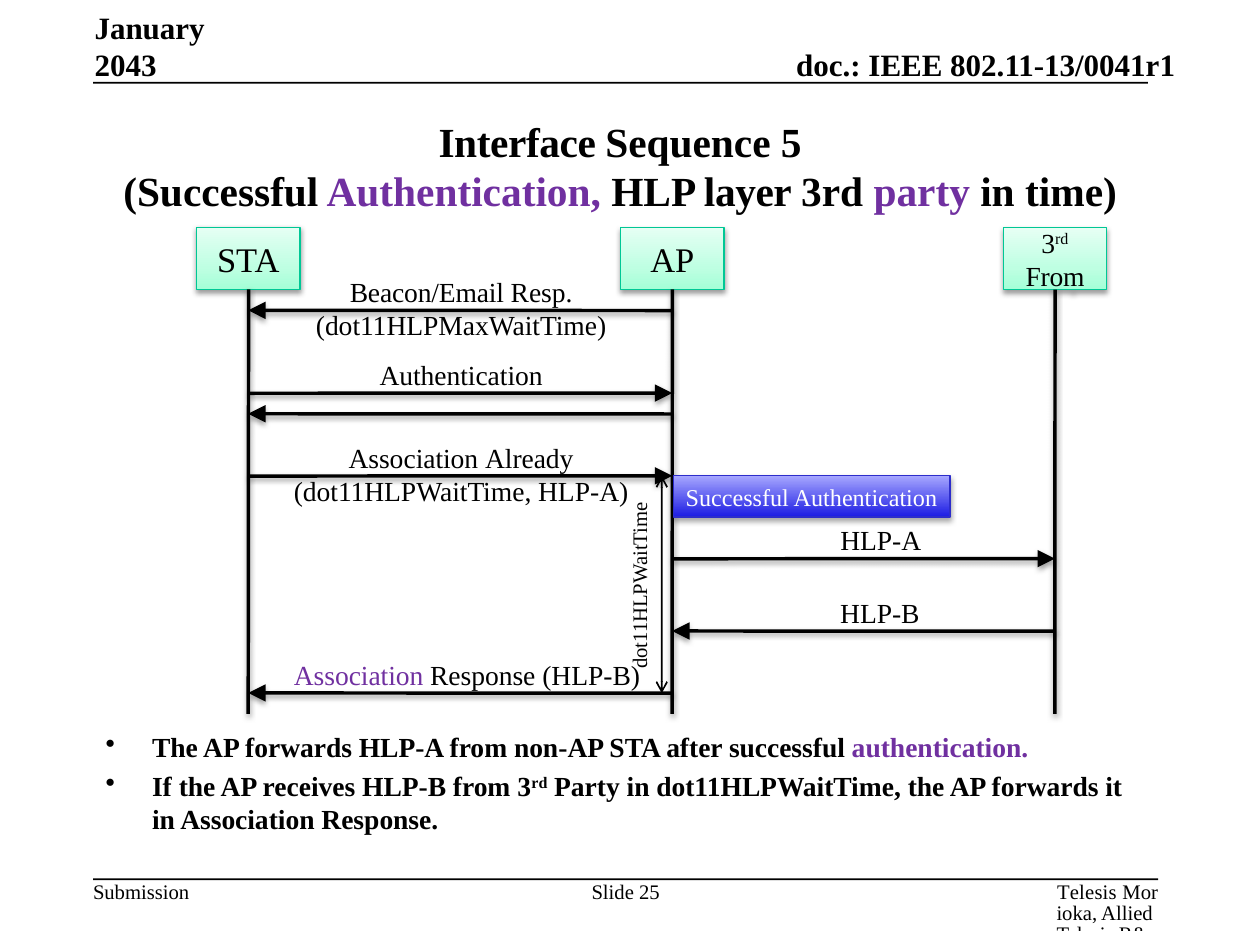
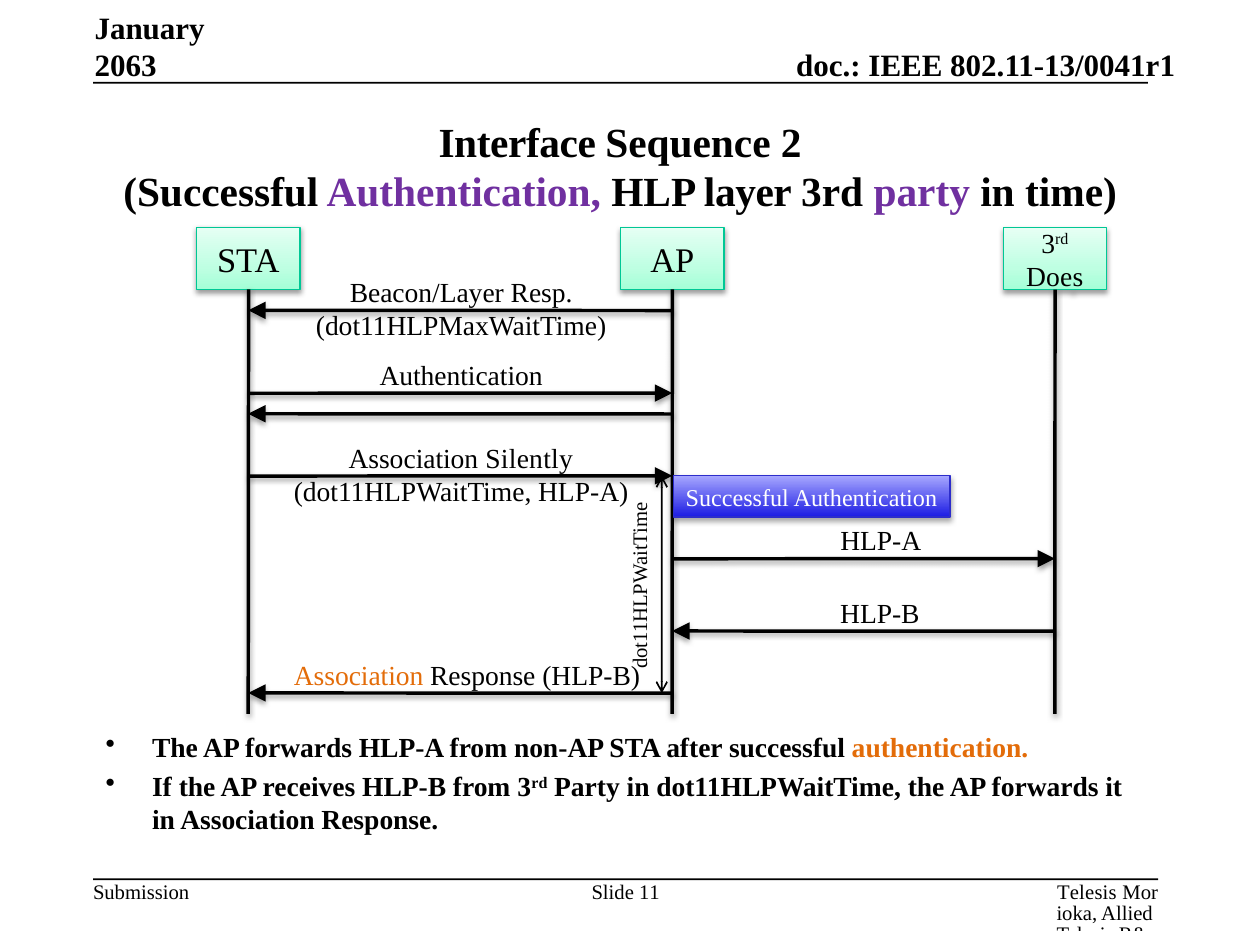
2043: 2043 -> 2063
5: 5 -> 2
From at (1055, 277): From -> Does
Beacon/Email: Beacon/Email -> Beacon/Layer
Already: Already -> Silently
Association at (359, 676) colour: purple -> orange
authentication at (940, 749) colour: purple -> orange
25: 25 -> 11
